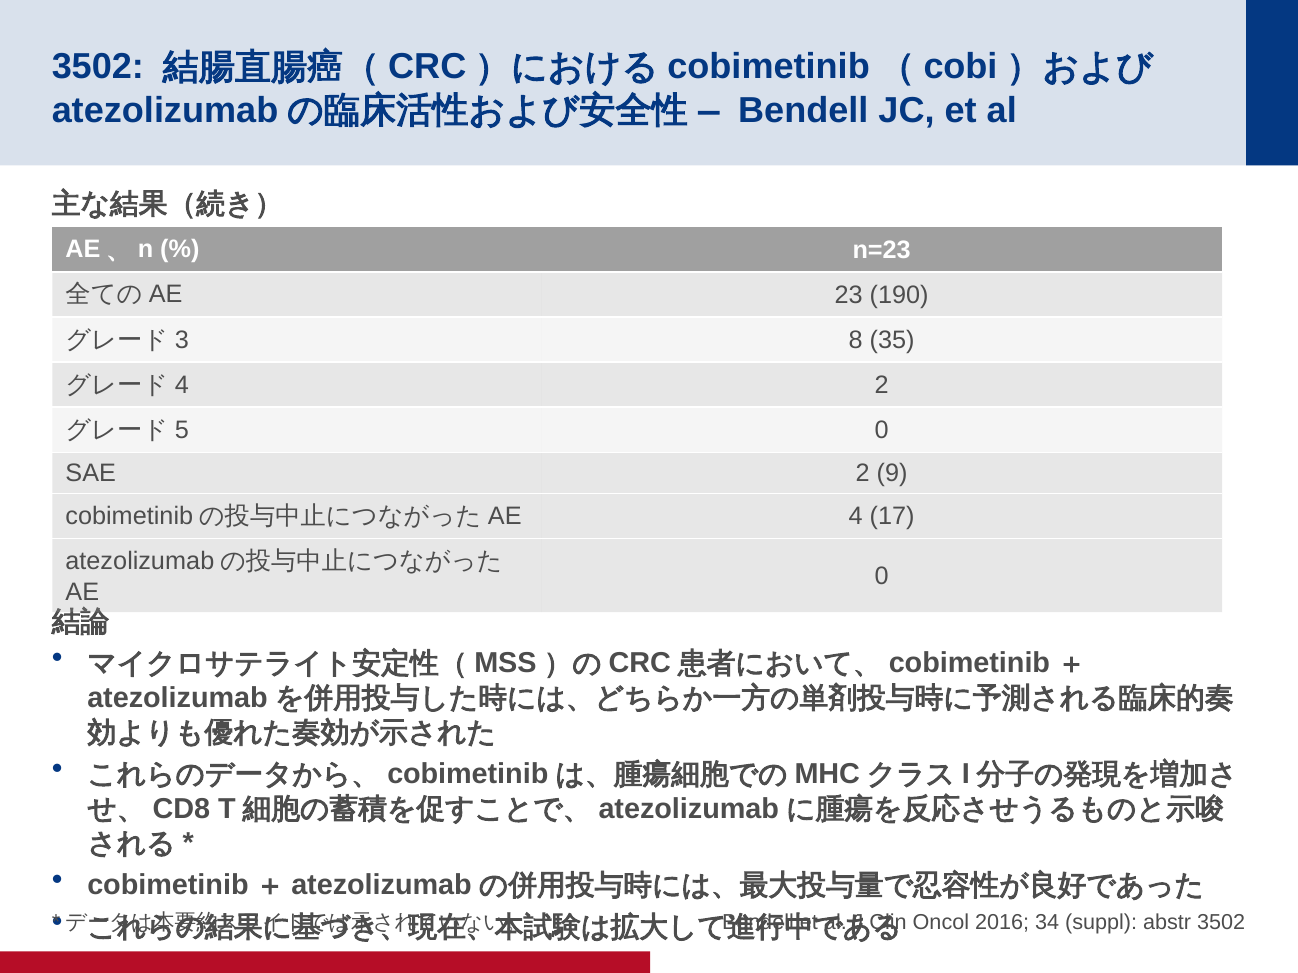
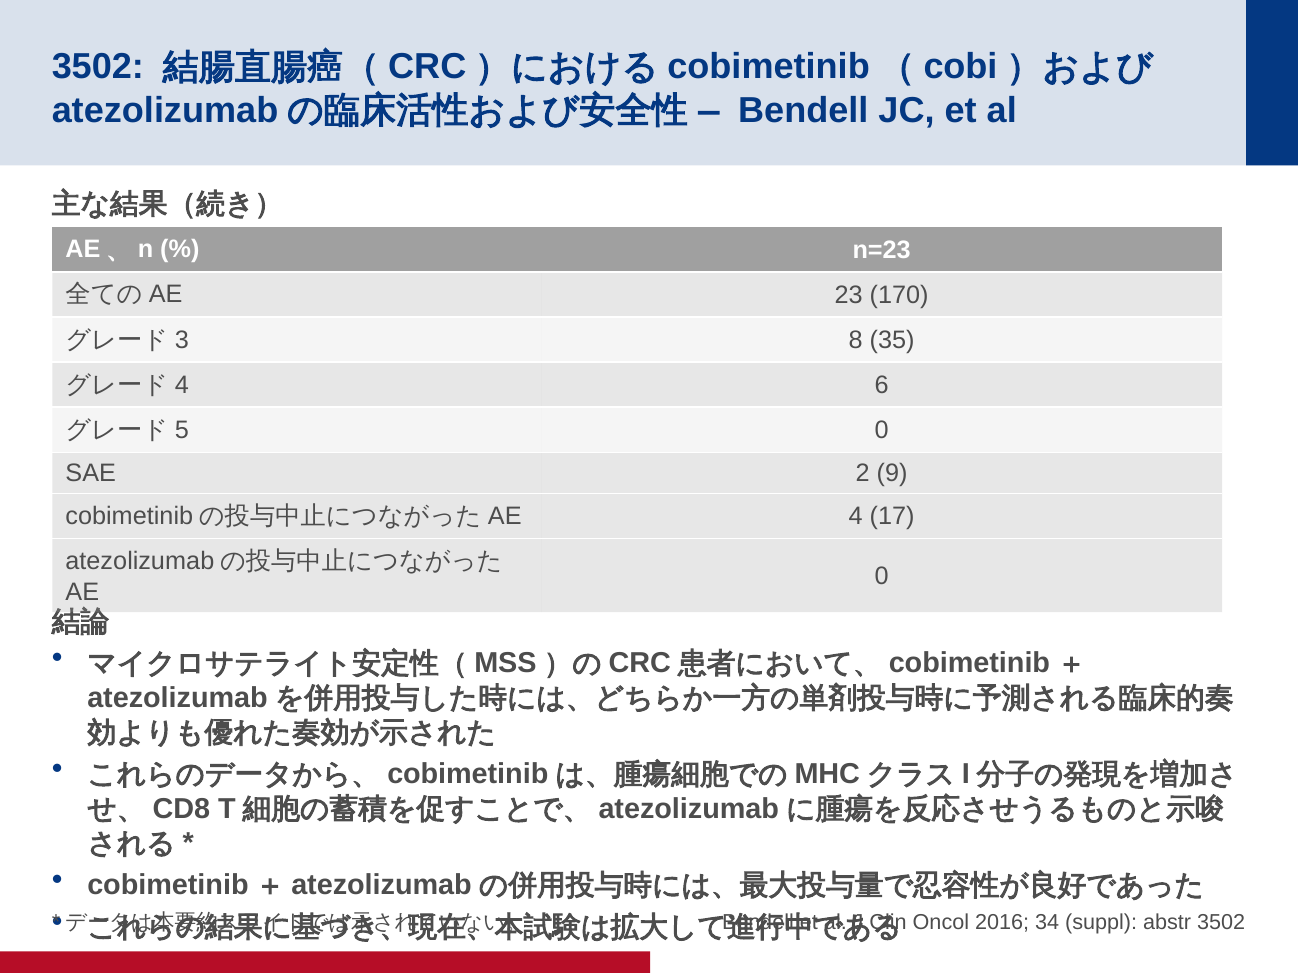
190: 190 -> 170
4 2: 2 -> 6
